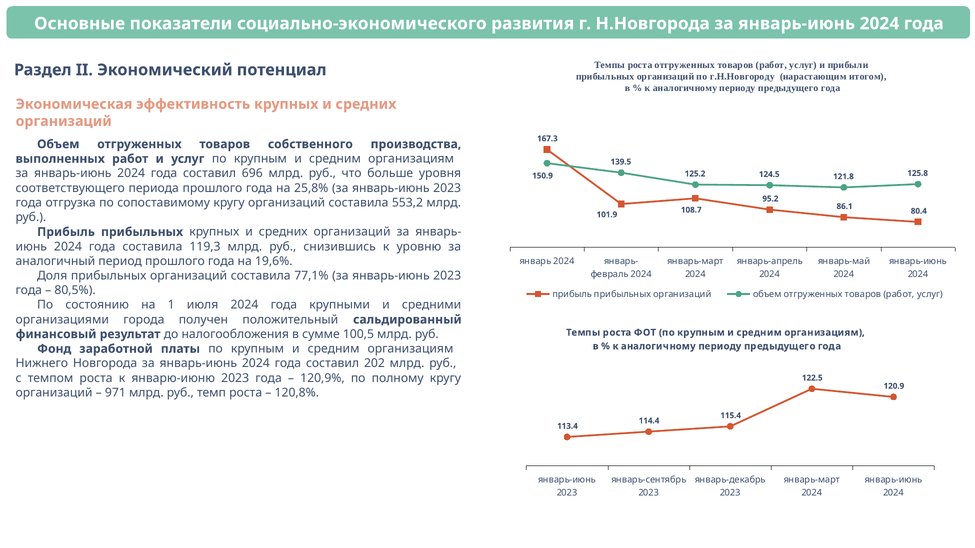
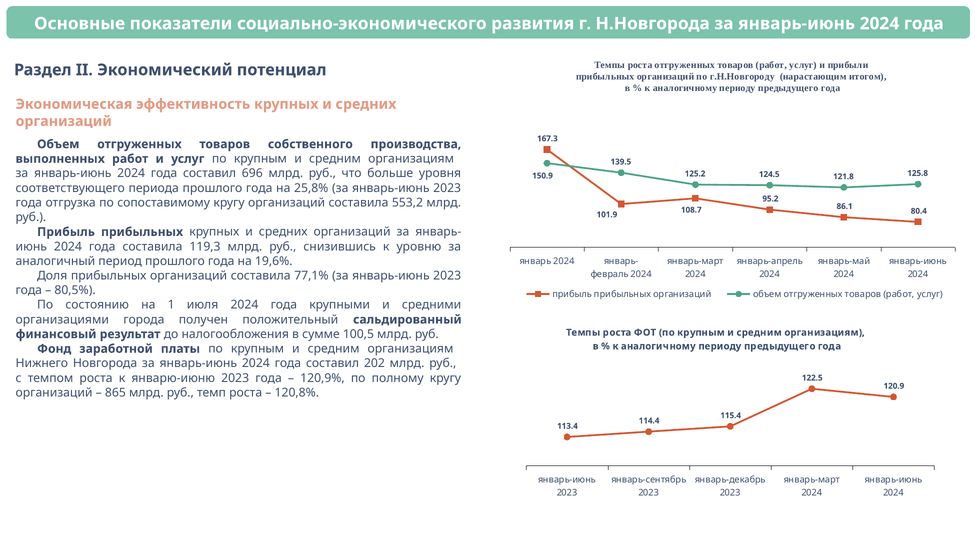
971: 971 -> 865
